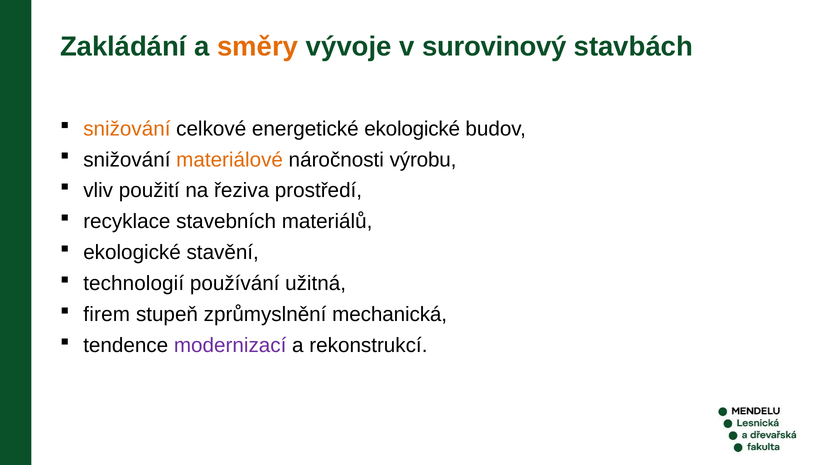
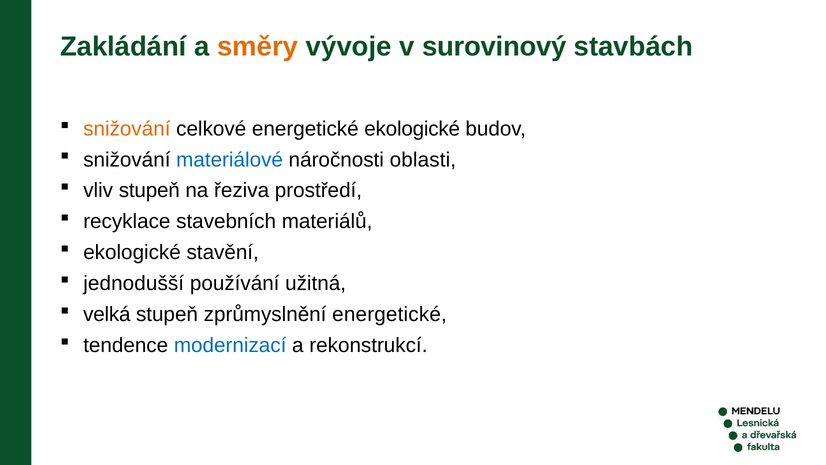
materiálové colour: orange -> blue
výrobu: výrobu -> oblasti
vliv použití: použití -> stupeň
technologií: technologií -> jednodušší
firem: firem -> velká
zprůmyslnění mechanická: mechanická -> energetické
modernizací colour: purple -> blue
